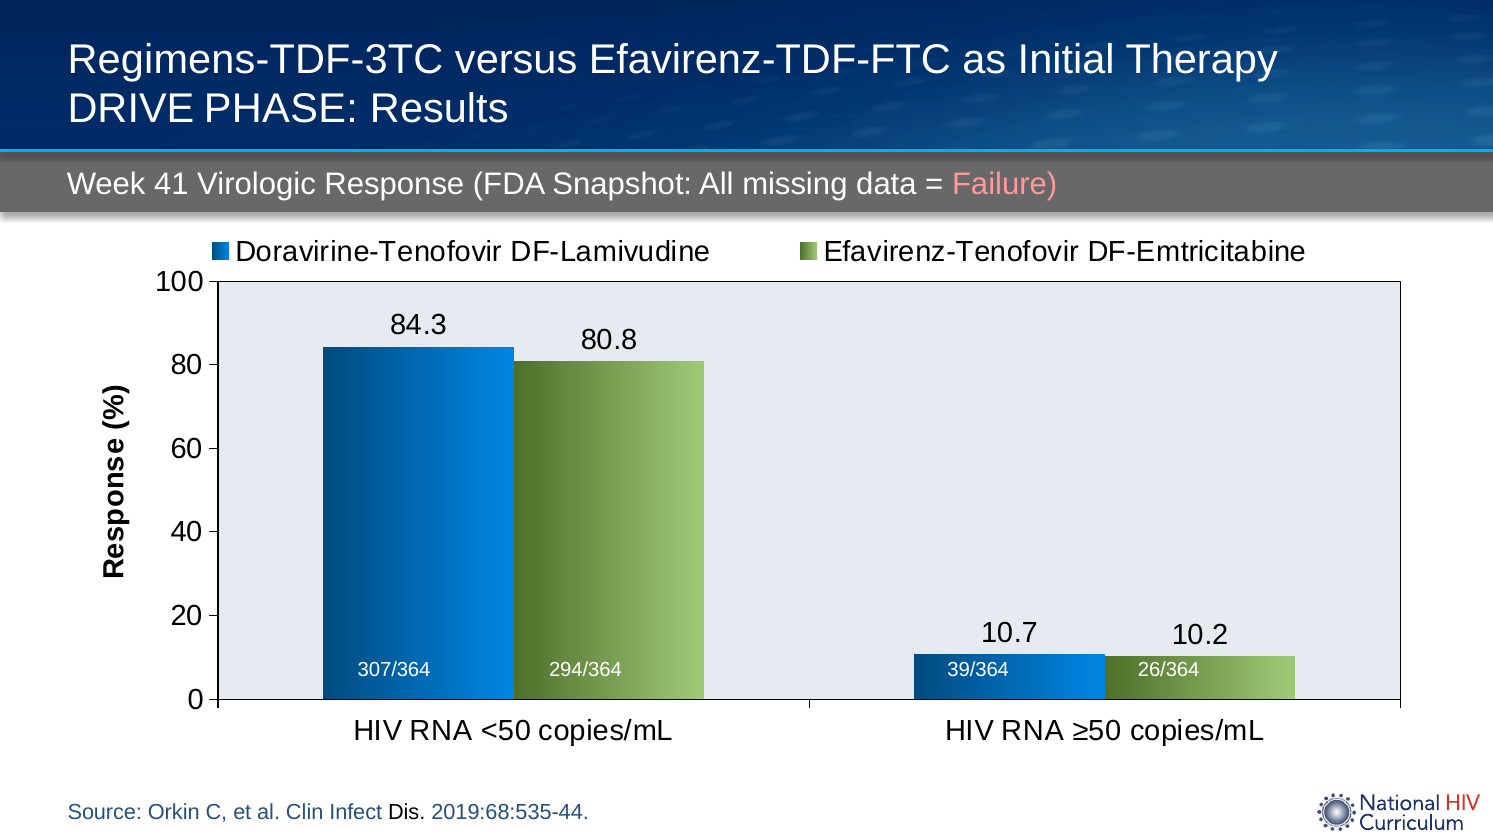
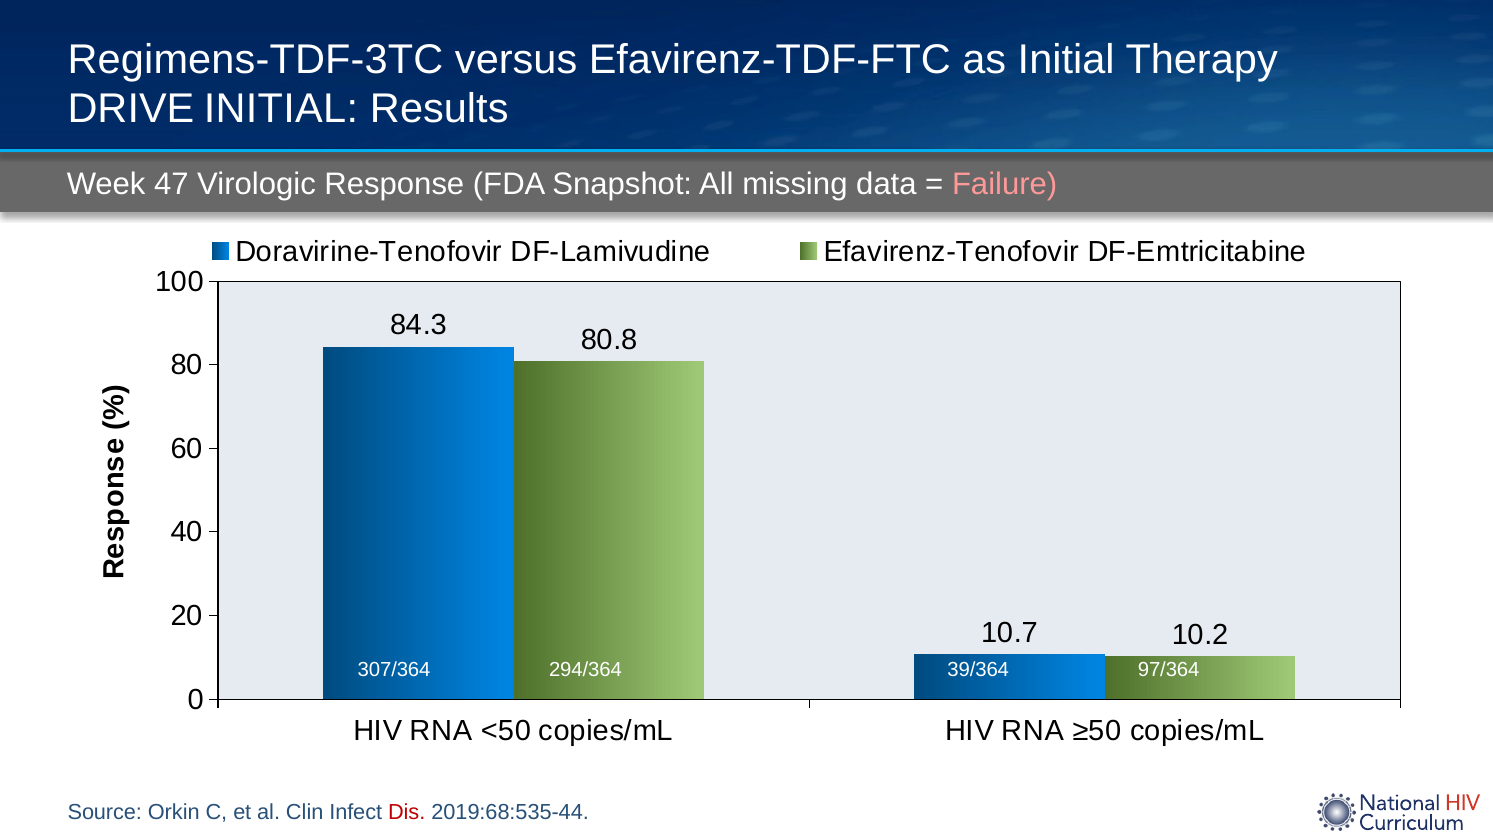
DRIVE PHASE: PHASE -> INITIAL
41: 41 -> 47
26/364: 26/364 -> 97/364
Dis colour: black -> red
